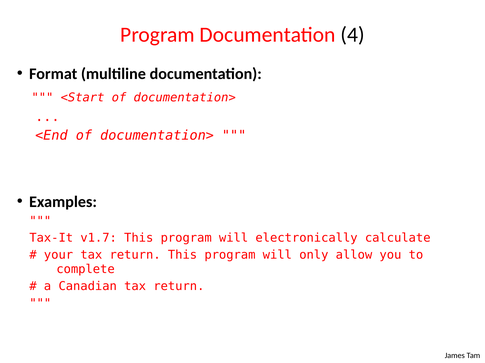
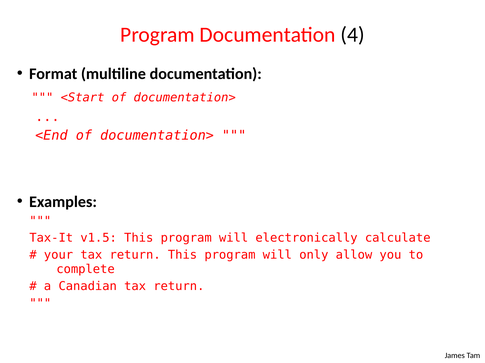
v1.7: v1.7 -> v1.5
